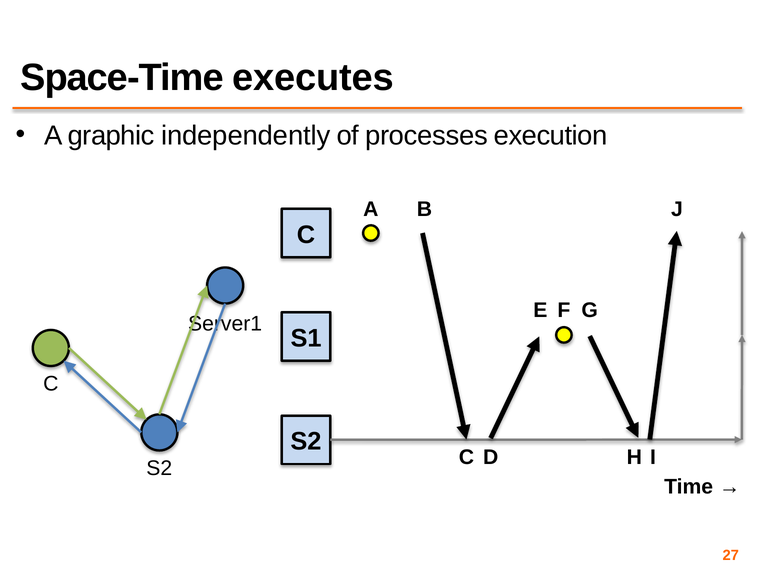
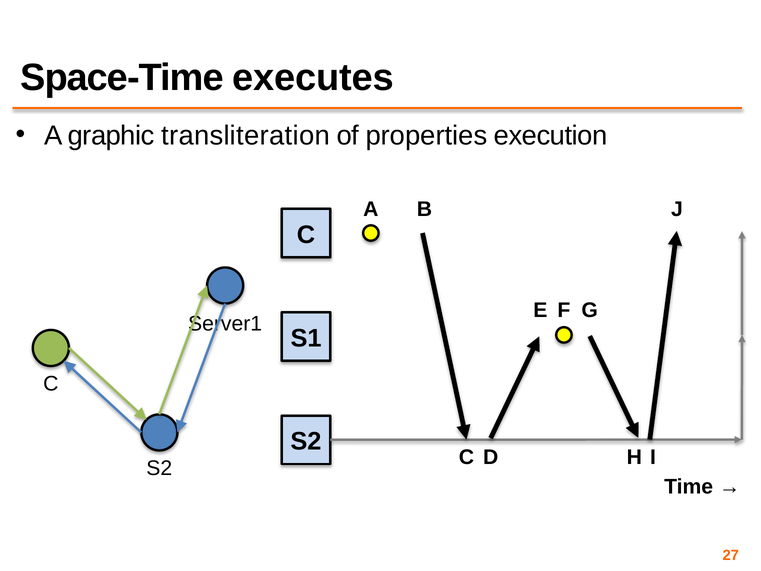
independently: independently -> transliteration
processes: processes -> properties
